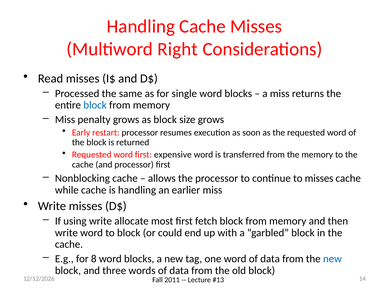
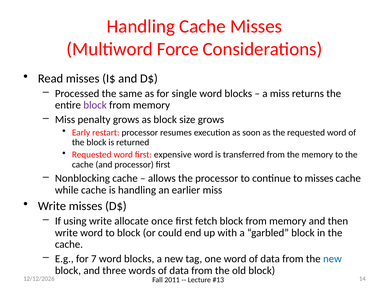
Right: Right -> Force
block at (95, 105) colour: blue -> purple
most: most -> once
8: 8 -> 7
